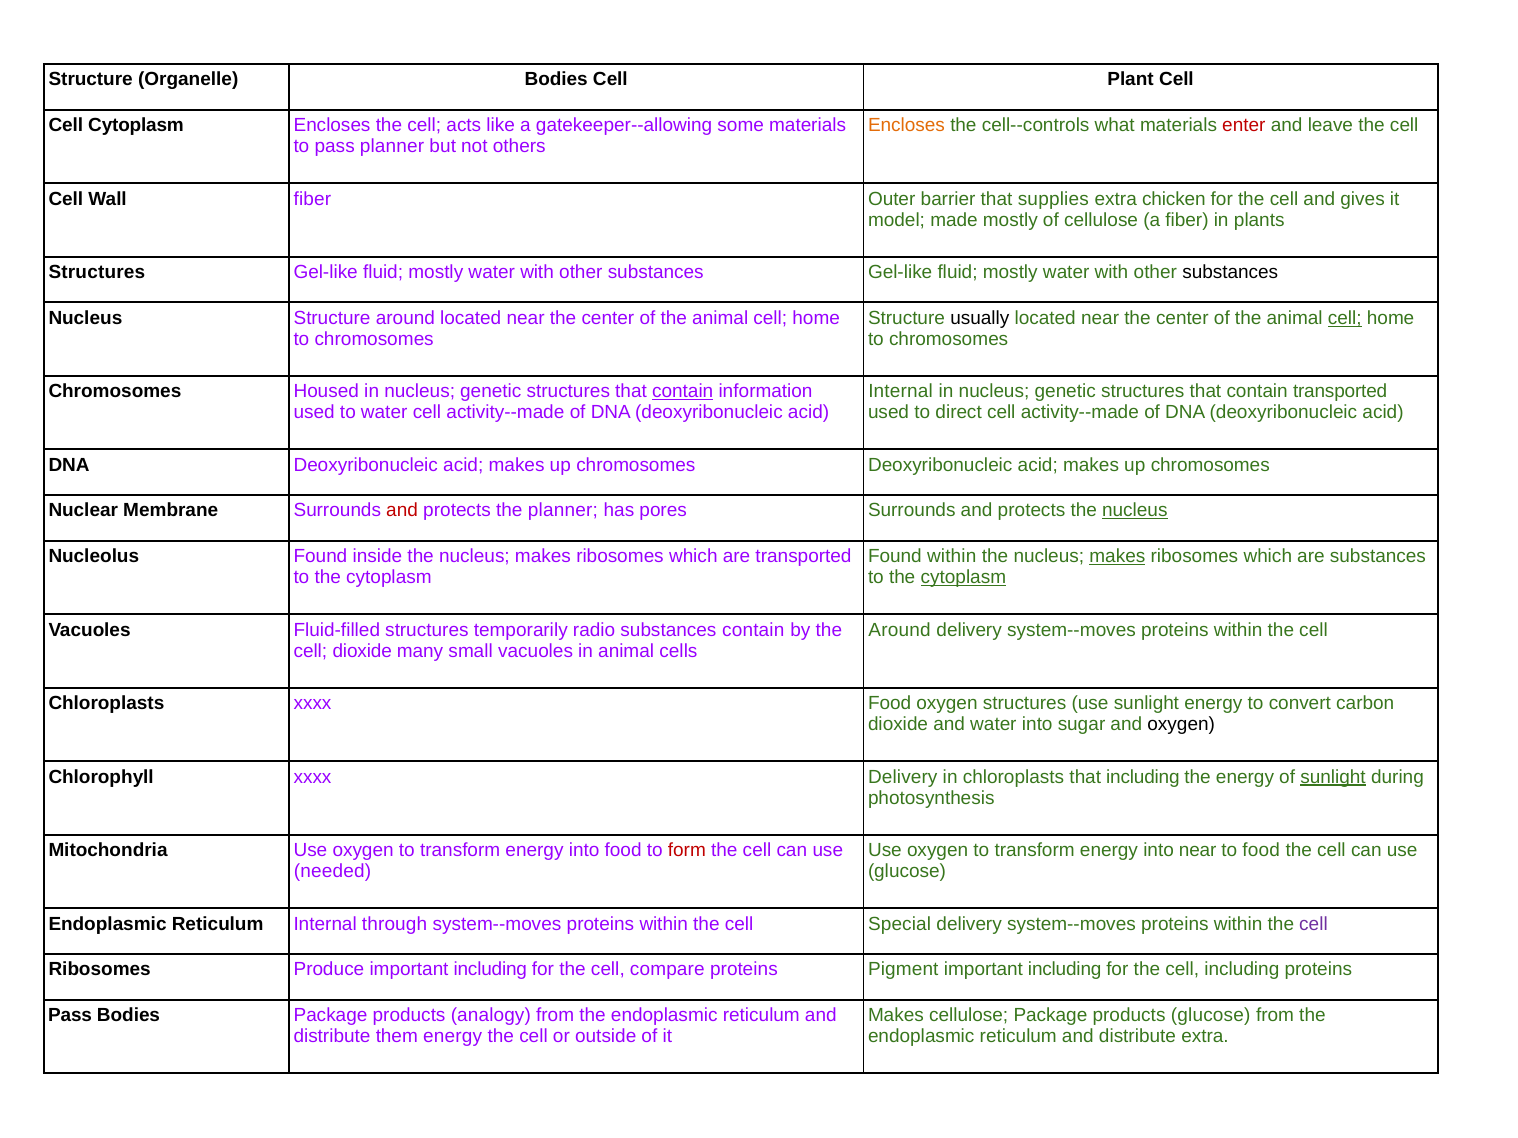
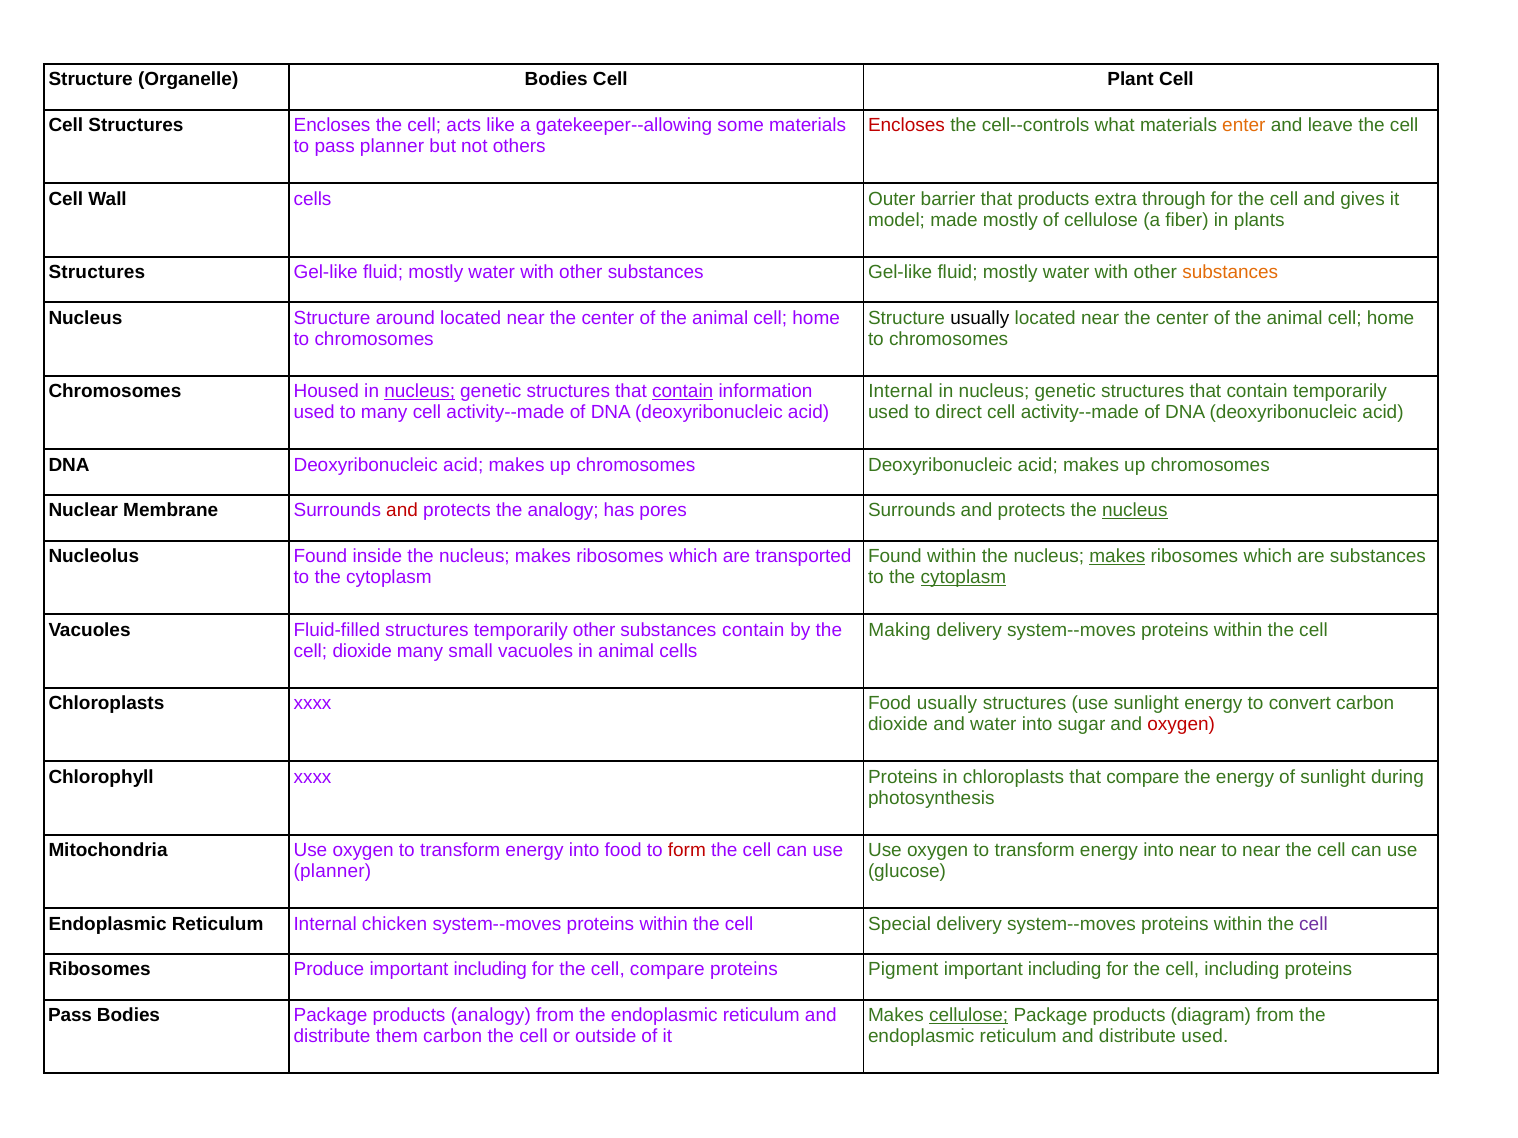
Cell Cytoplasm: Cytoplasm -> Structures
Encloses at (907, 125) colour: orange -> red
enter colour: red -> orange
Wall fiber: fiber -> cells
that supplies: supplies -> products
chicken: chicken -> through
substances at (1230, 272) colour: black -> orange
cell at (1345, 318) underline: present -> none
nucleus at (420, 392) underline: none -> present
contain transported: transported -> temporarily
to water: water -> many
the planner: planner -> analogy
temporarily radio: radio -> other
Around at (900, 630): Around -> Making
Food oxygen: oxygen -> usually
oxygen at (1181, 725) colour: black -> red
xxxx Delivery: Delivery -> Proteins
that including: including -> compare
sunlight at (1333, 777) underline: present -> none
to food: food -> near
needed at (332, 872): needed -> planner
through: through -> chicken
cellulose at (969, 1016) underline: none -> present
products glucose: glucose -> diagram
them energy: energy -> carbon
distribute extra: extra -> used
